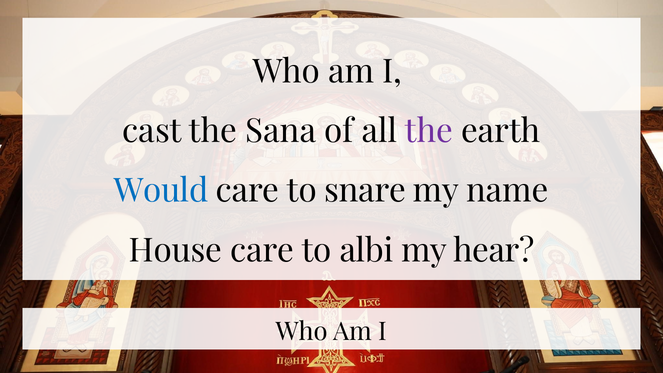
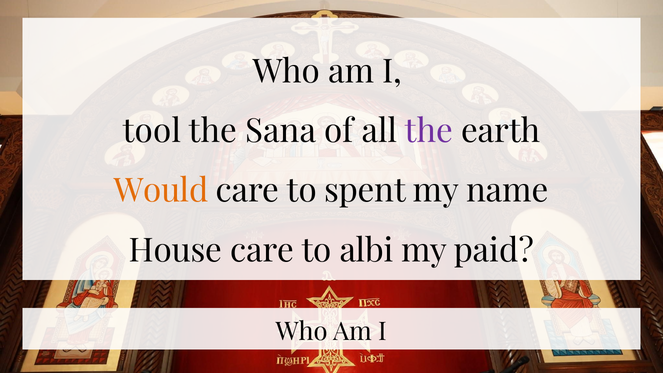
cast: cast -> tool
Would colour: blue -> orange
snare: snare -> spent
hear: hear -> paid
